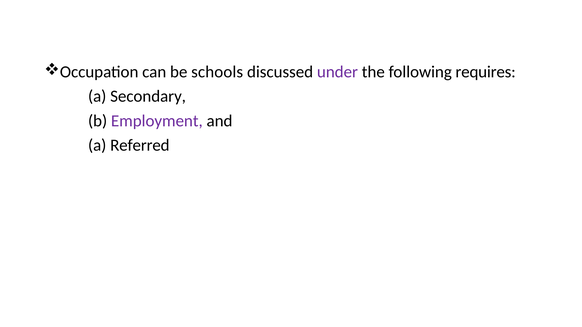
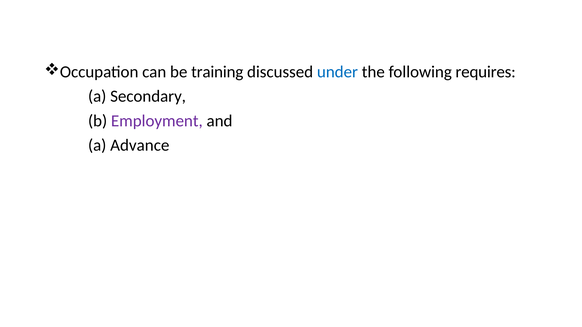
schools: schools -> training
under colour: purple -> blue
Referred: Referred -> Advance
